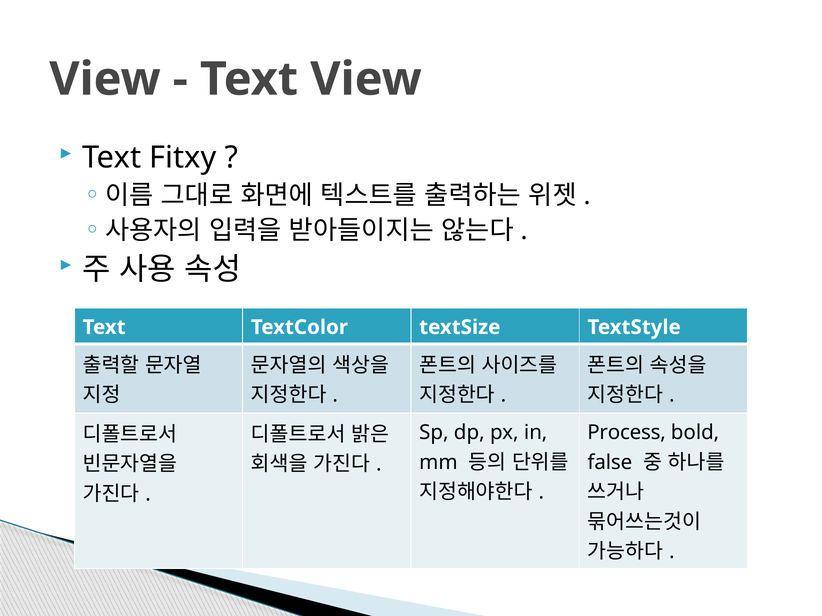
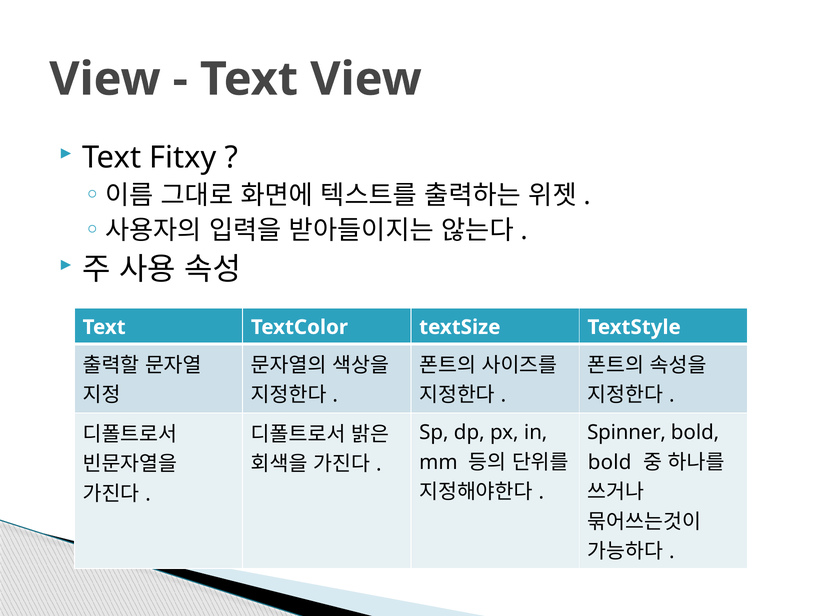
Process: Process -> Spinner
false at (610, 463): false -> bold
